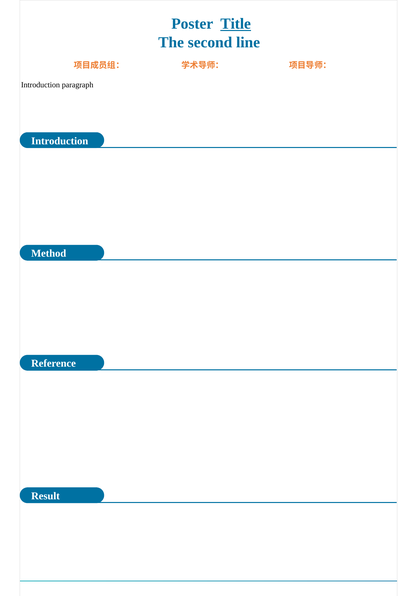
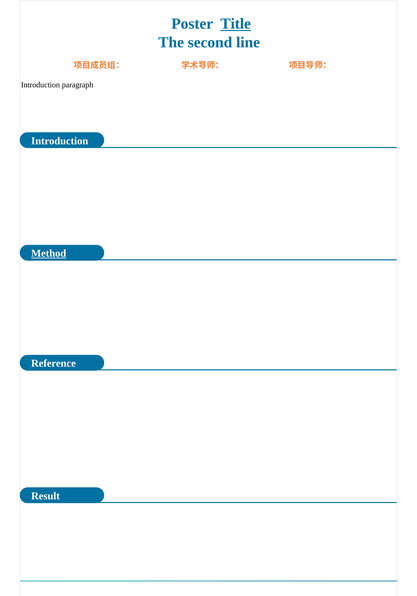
Method underline: none -> present
